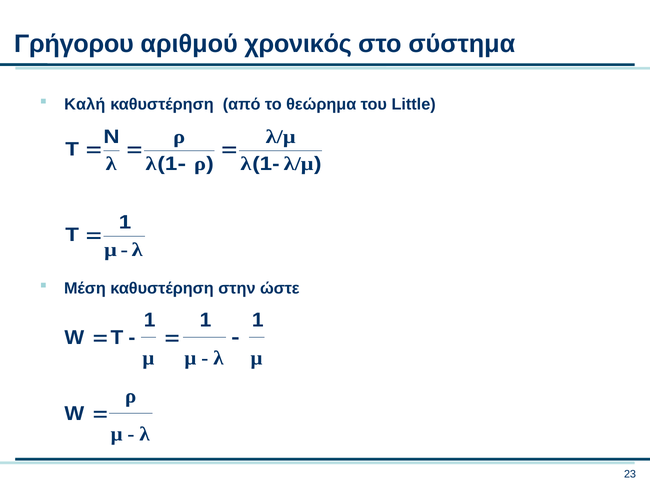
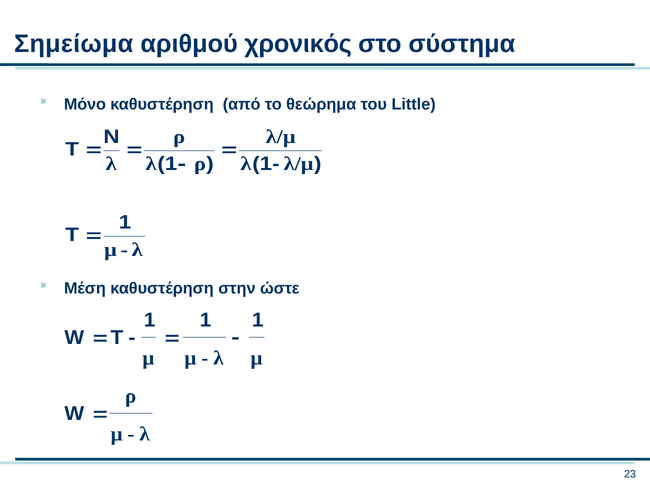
Γρήγορου: Γρήγορου -> Σημείωμα
Καλή: Καλή -> Μόνο
